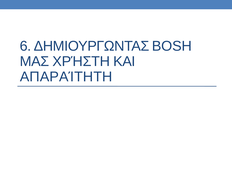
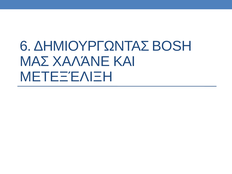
ΧΡΉΣΤΗ: ΧΡΉΣΤΗ -> ΧΑΛΆΝΕ
ΑΠΑΡΑΊΤΗΤΗ: ΑΠΑΡΑΊΤΗΤΗ -> ΜΕΤΕΞΈΛΙΞΗ
